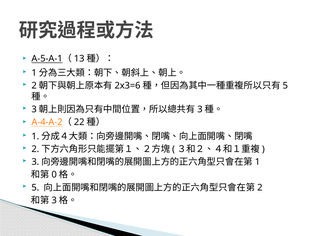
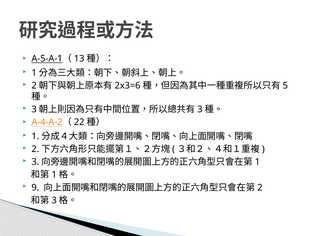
0 at (54, 175): 0 -> 1
5 at (35, 188): 5 -> 9
